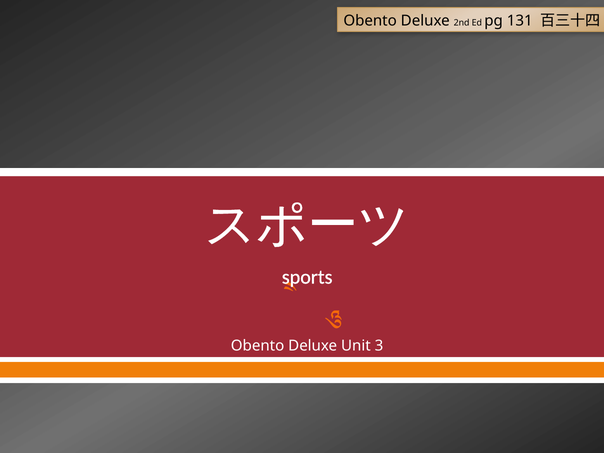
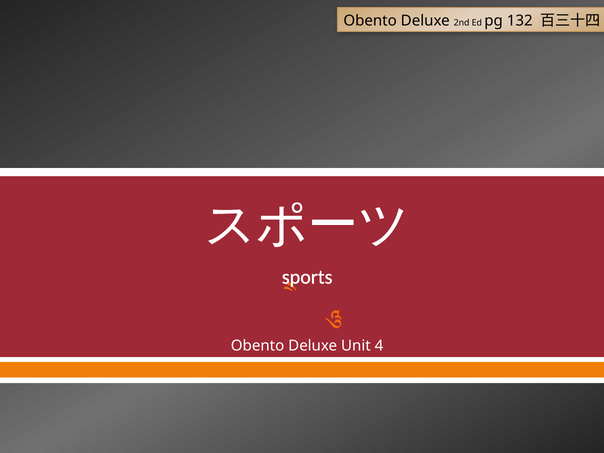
131: 131 -> 132
3: 3 -> 4
